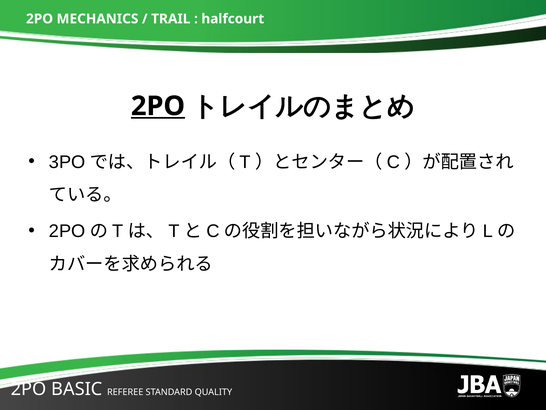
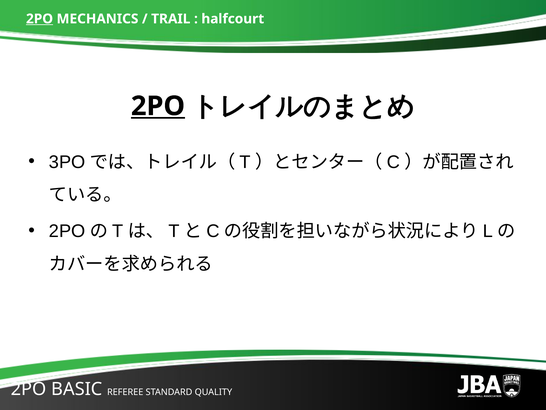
2PO at (40, 19) underline: none -> present
